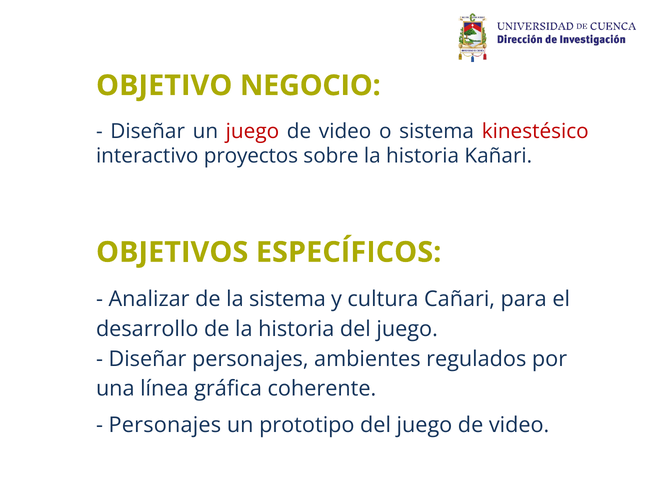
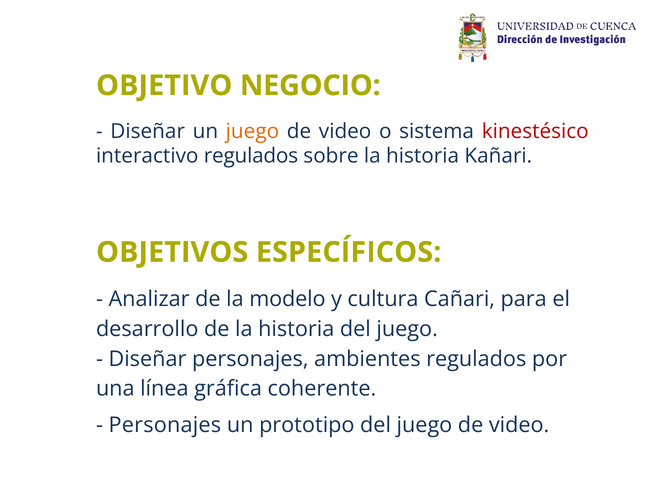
juego at (252, 131) colour: red -> orange
interactivo proyectos: proyectos -> regulados
la sistema: sistema -> modelo
